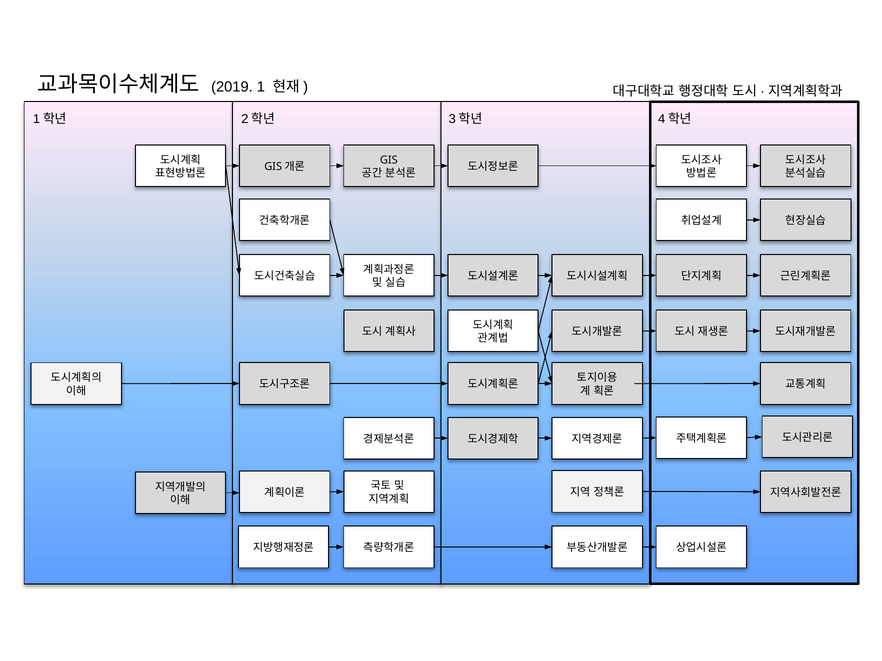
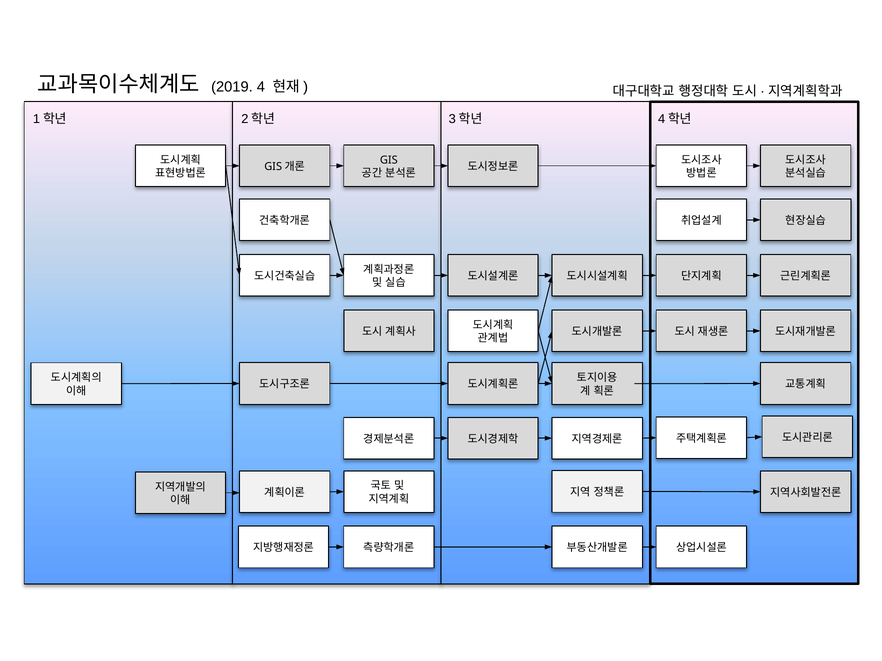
1: 1 -> 4
